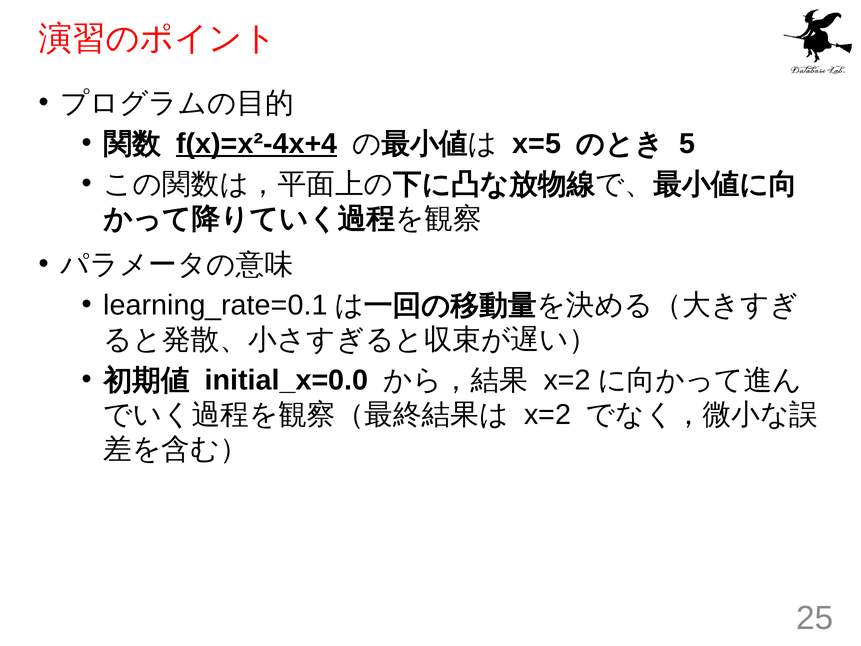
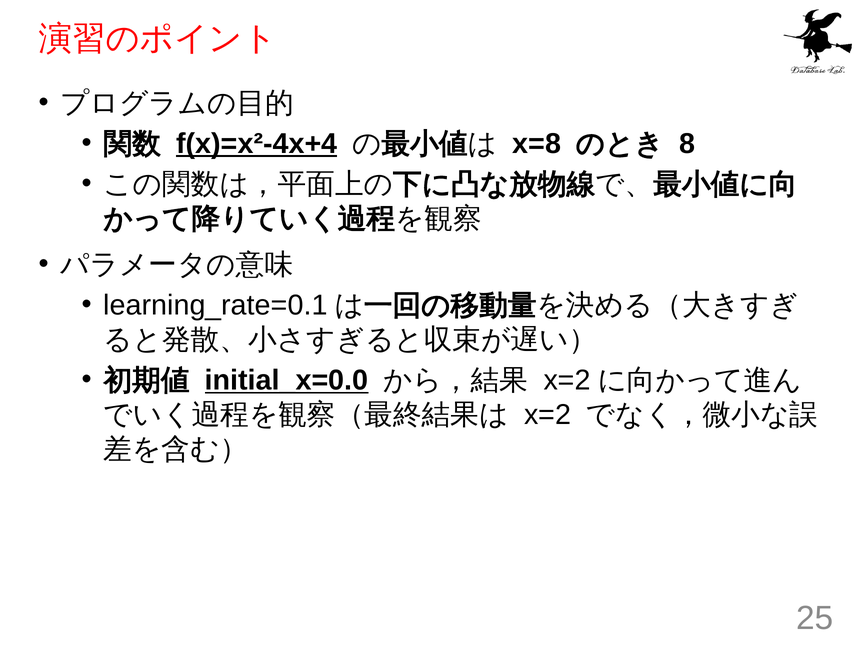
x=5: x=5 -> x=8
5: 5 -> 8
initial_x=0.0 underline: none -> present
